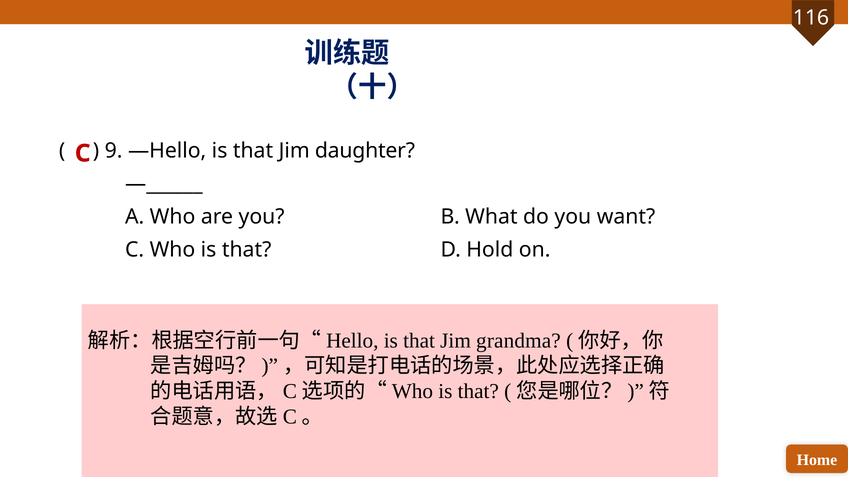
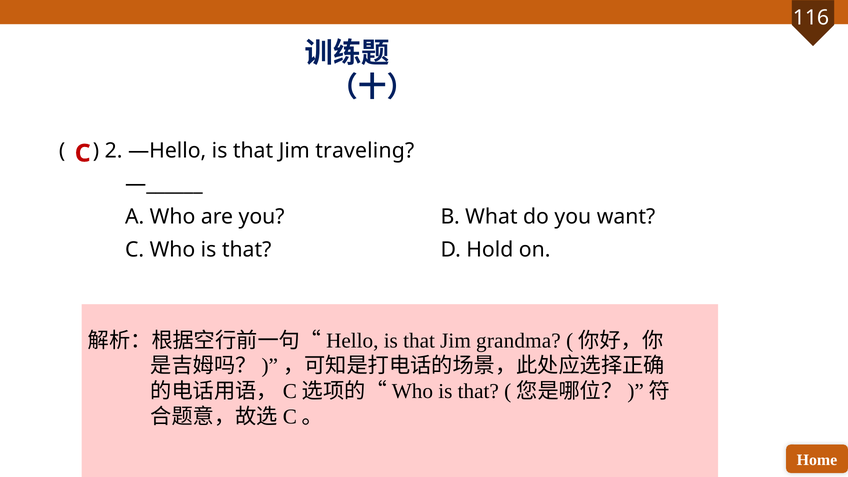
9: 9 -> 2
daughter: daughter -> traveling
